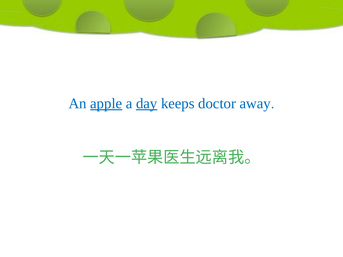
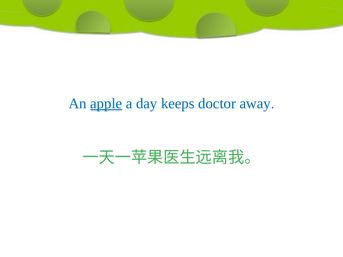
day underline: present -> none
